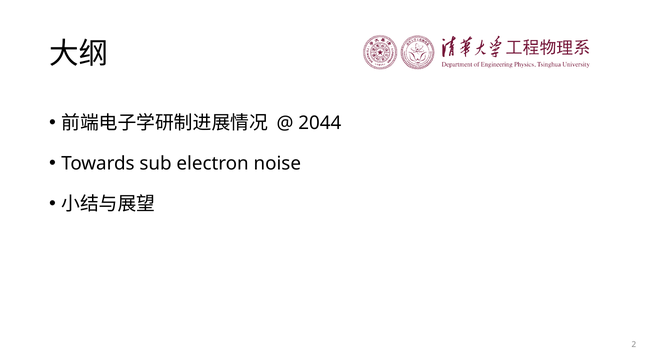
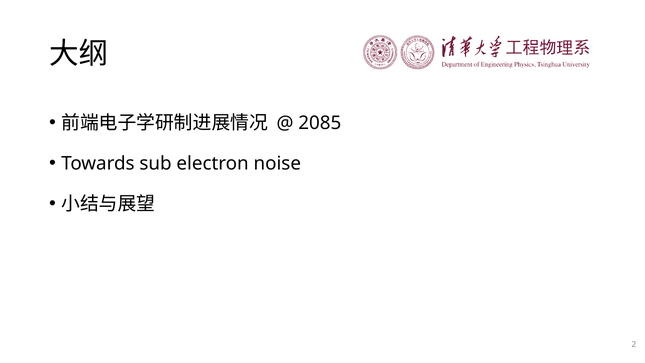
2044: 2044 -> 2085
